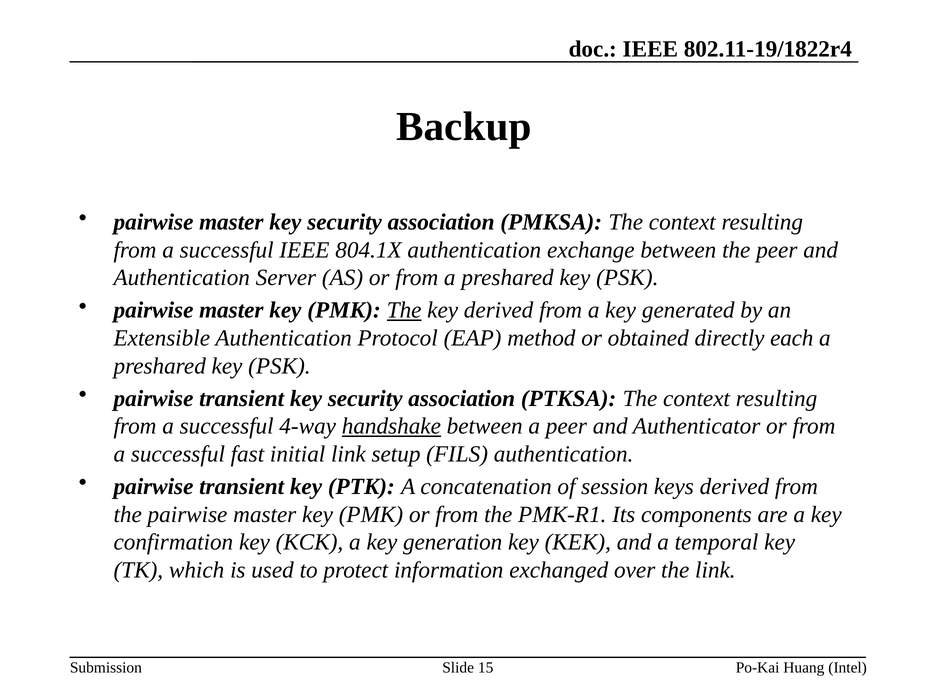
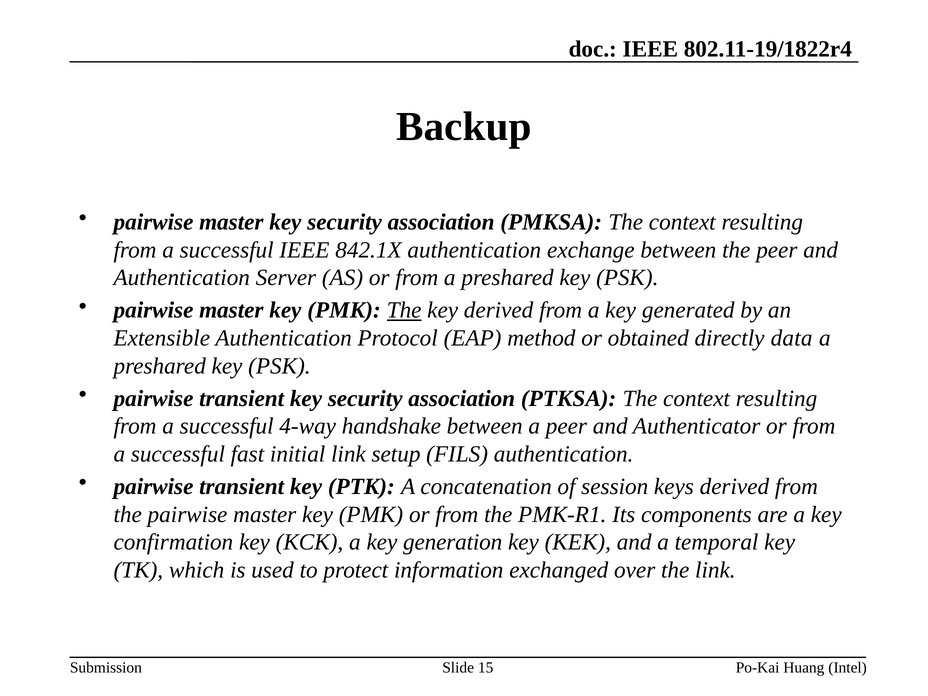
804.1X: 804.1X -> 842.1X
each: each -> data
handshake underline: present -> none
